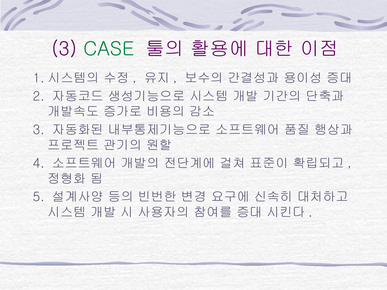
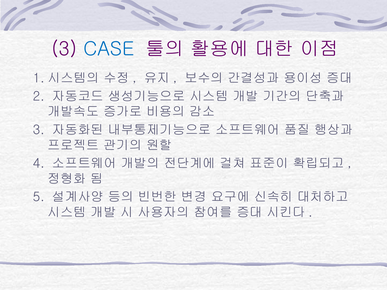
CASE colour: green -> blue
